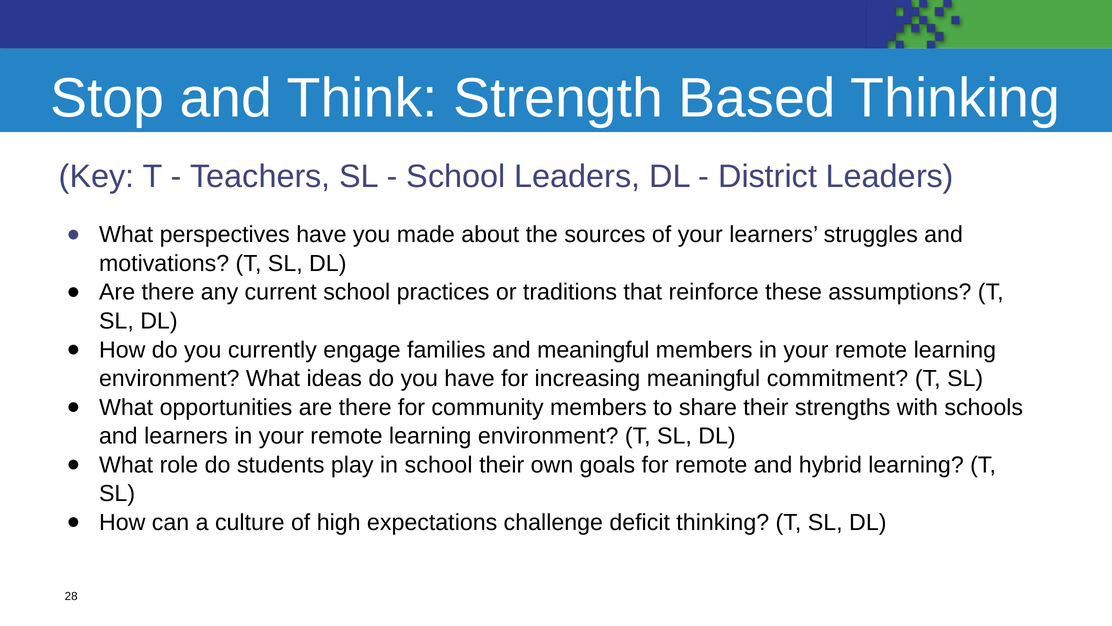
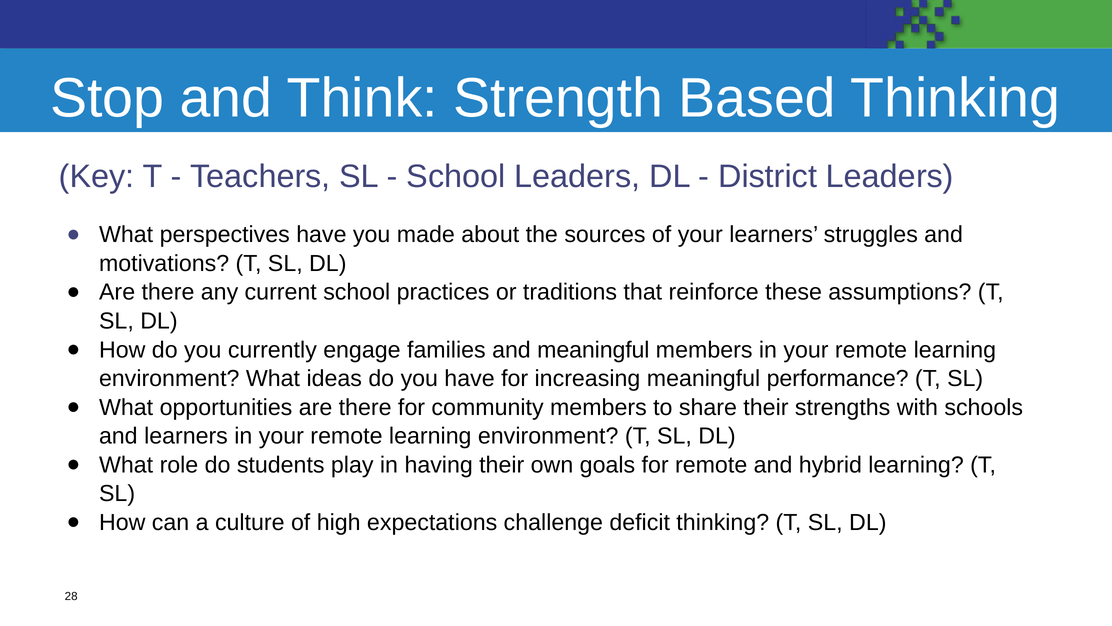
commitment: commitment -> performance
in school: school -> having
